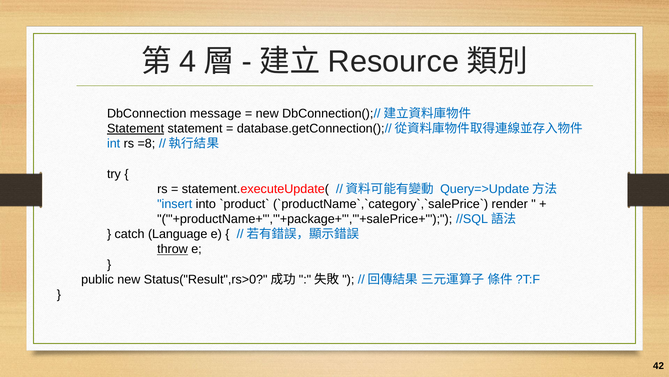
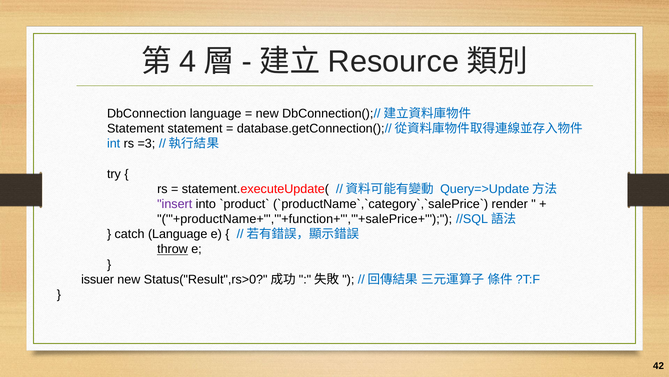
DbConnection message: message -> language
Statement at (136, 128) underline: present -> none
=8: =8 -> =3
insert colour: blue -> purple
+productName+"','"+package+"','"+salePrice+: +productName+"','"+package+"','"+salePrice+ -> +productName+"','"+function+"','"+salePrice+
public: public -> issuer
